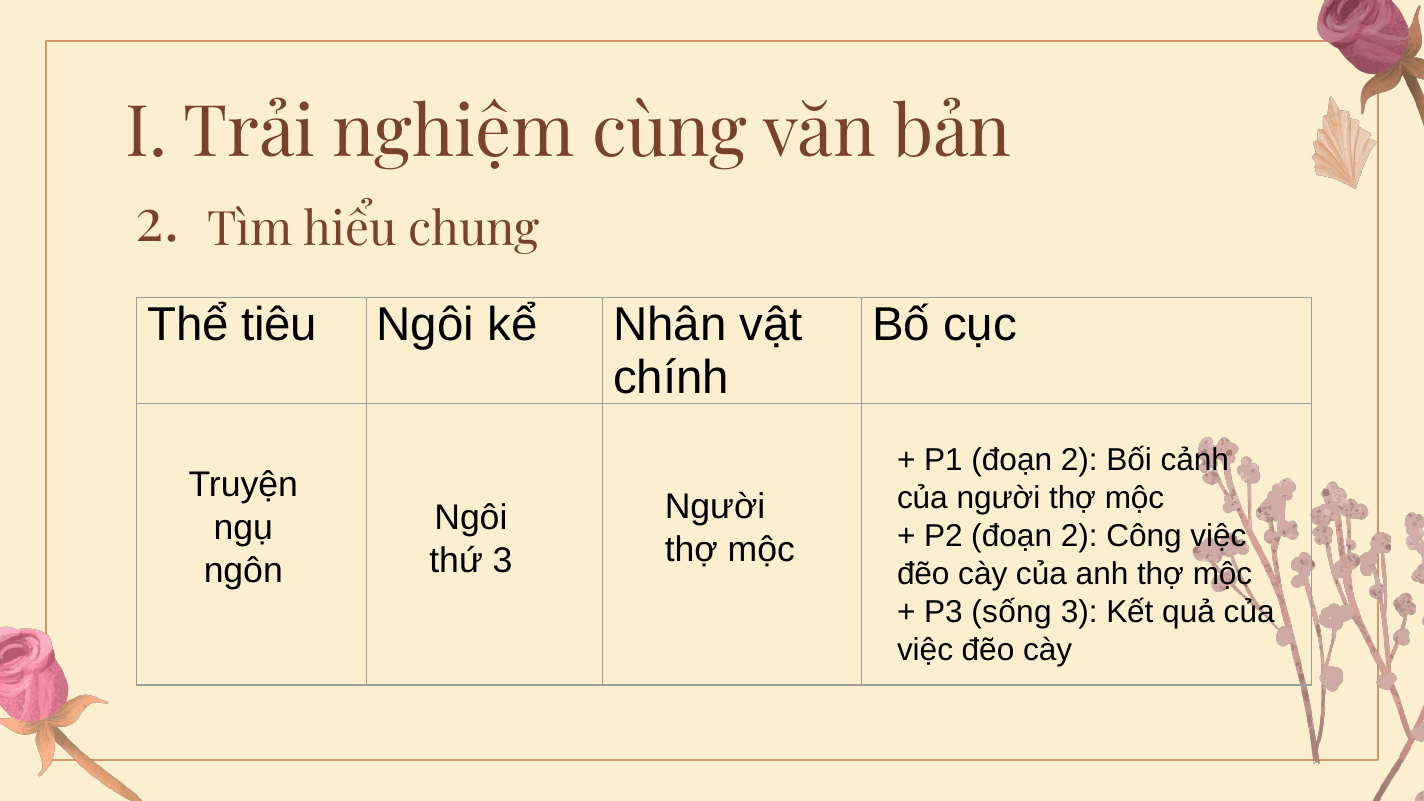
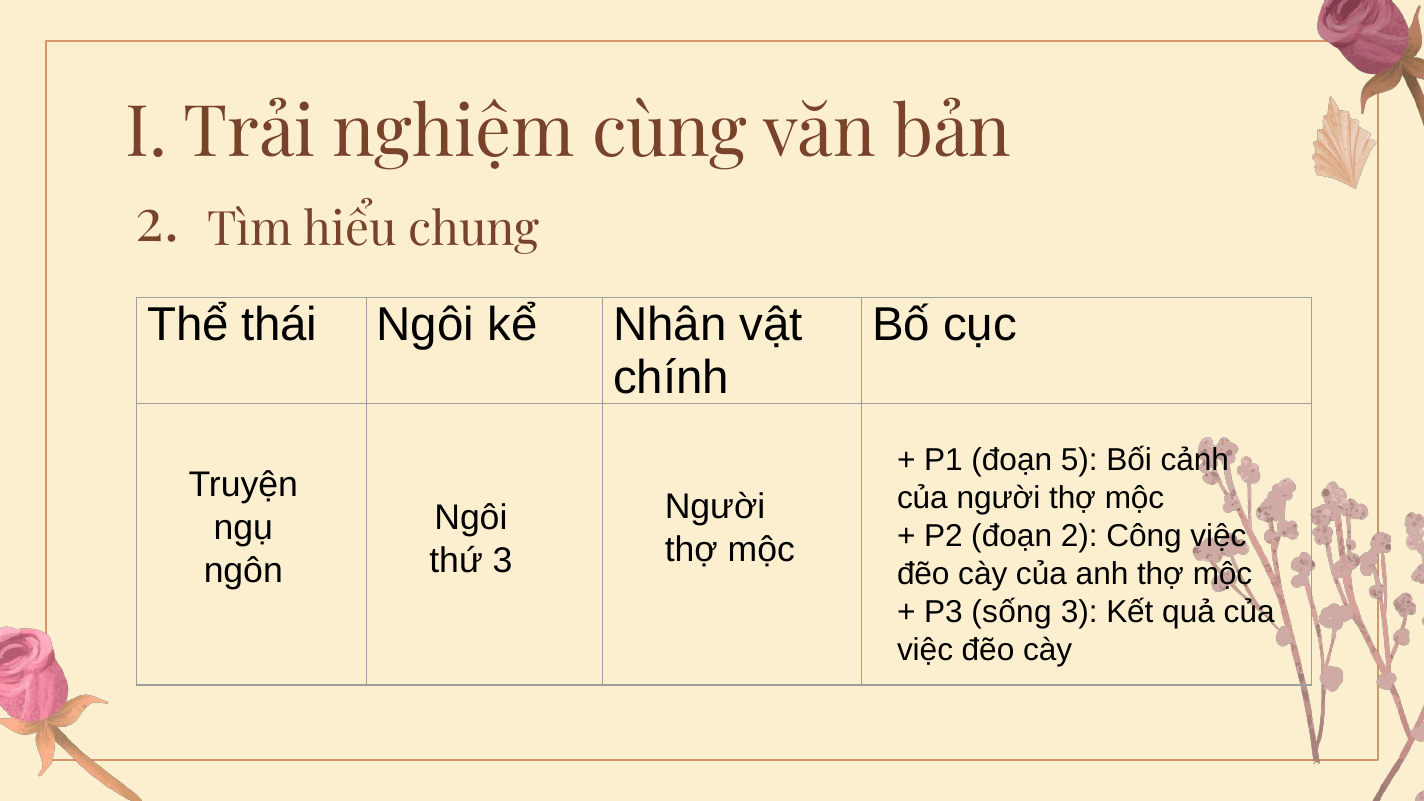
tiêu: tiêu -> thái
P1 đoạn 2: 2 -> 5
